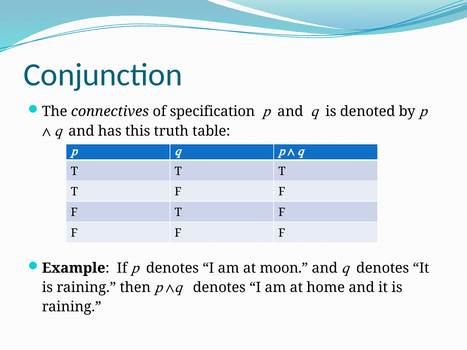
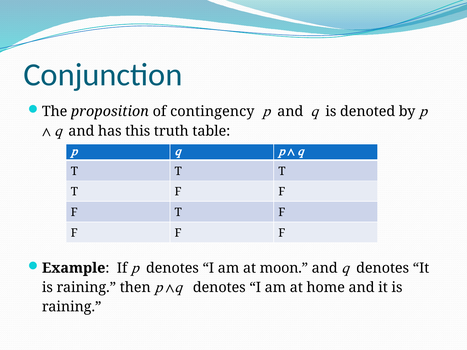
connectives: connectives -> proposition
specification: specification -> contingency
